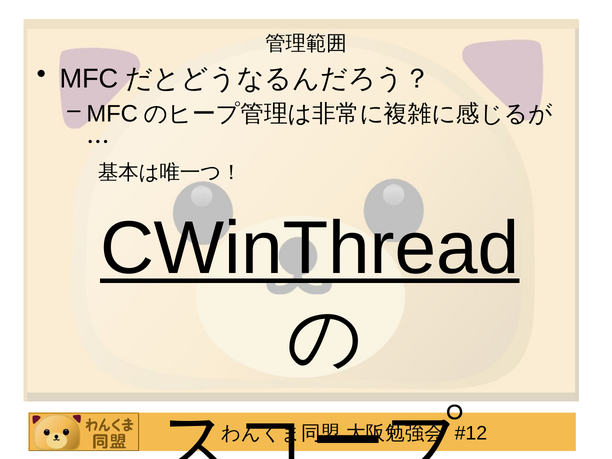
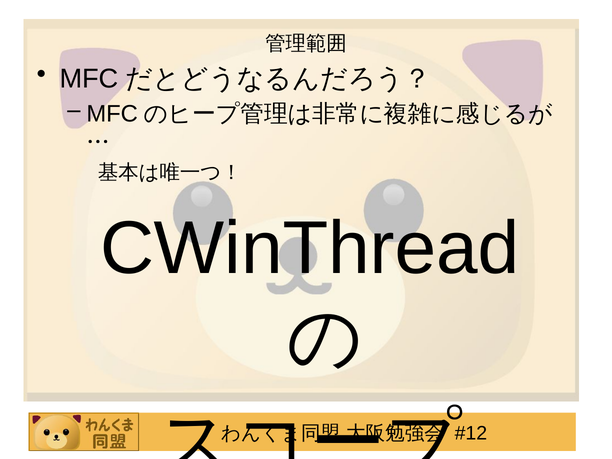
CWinThread underline: present -> none
